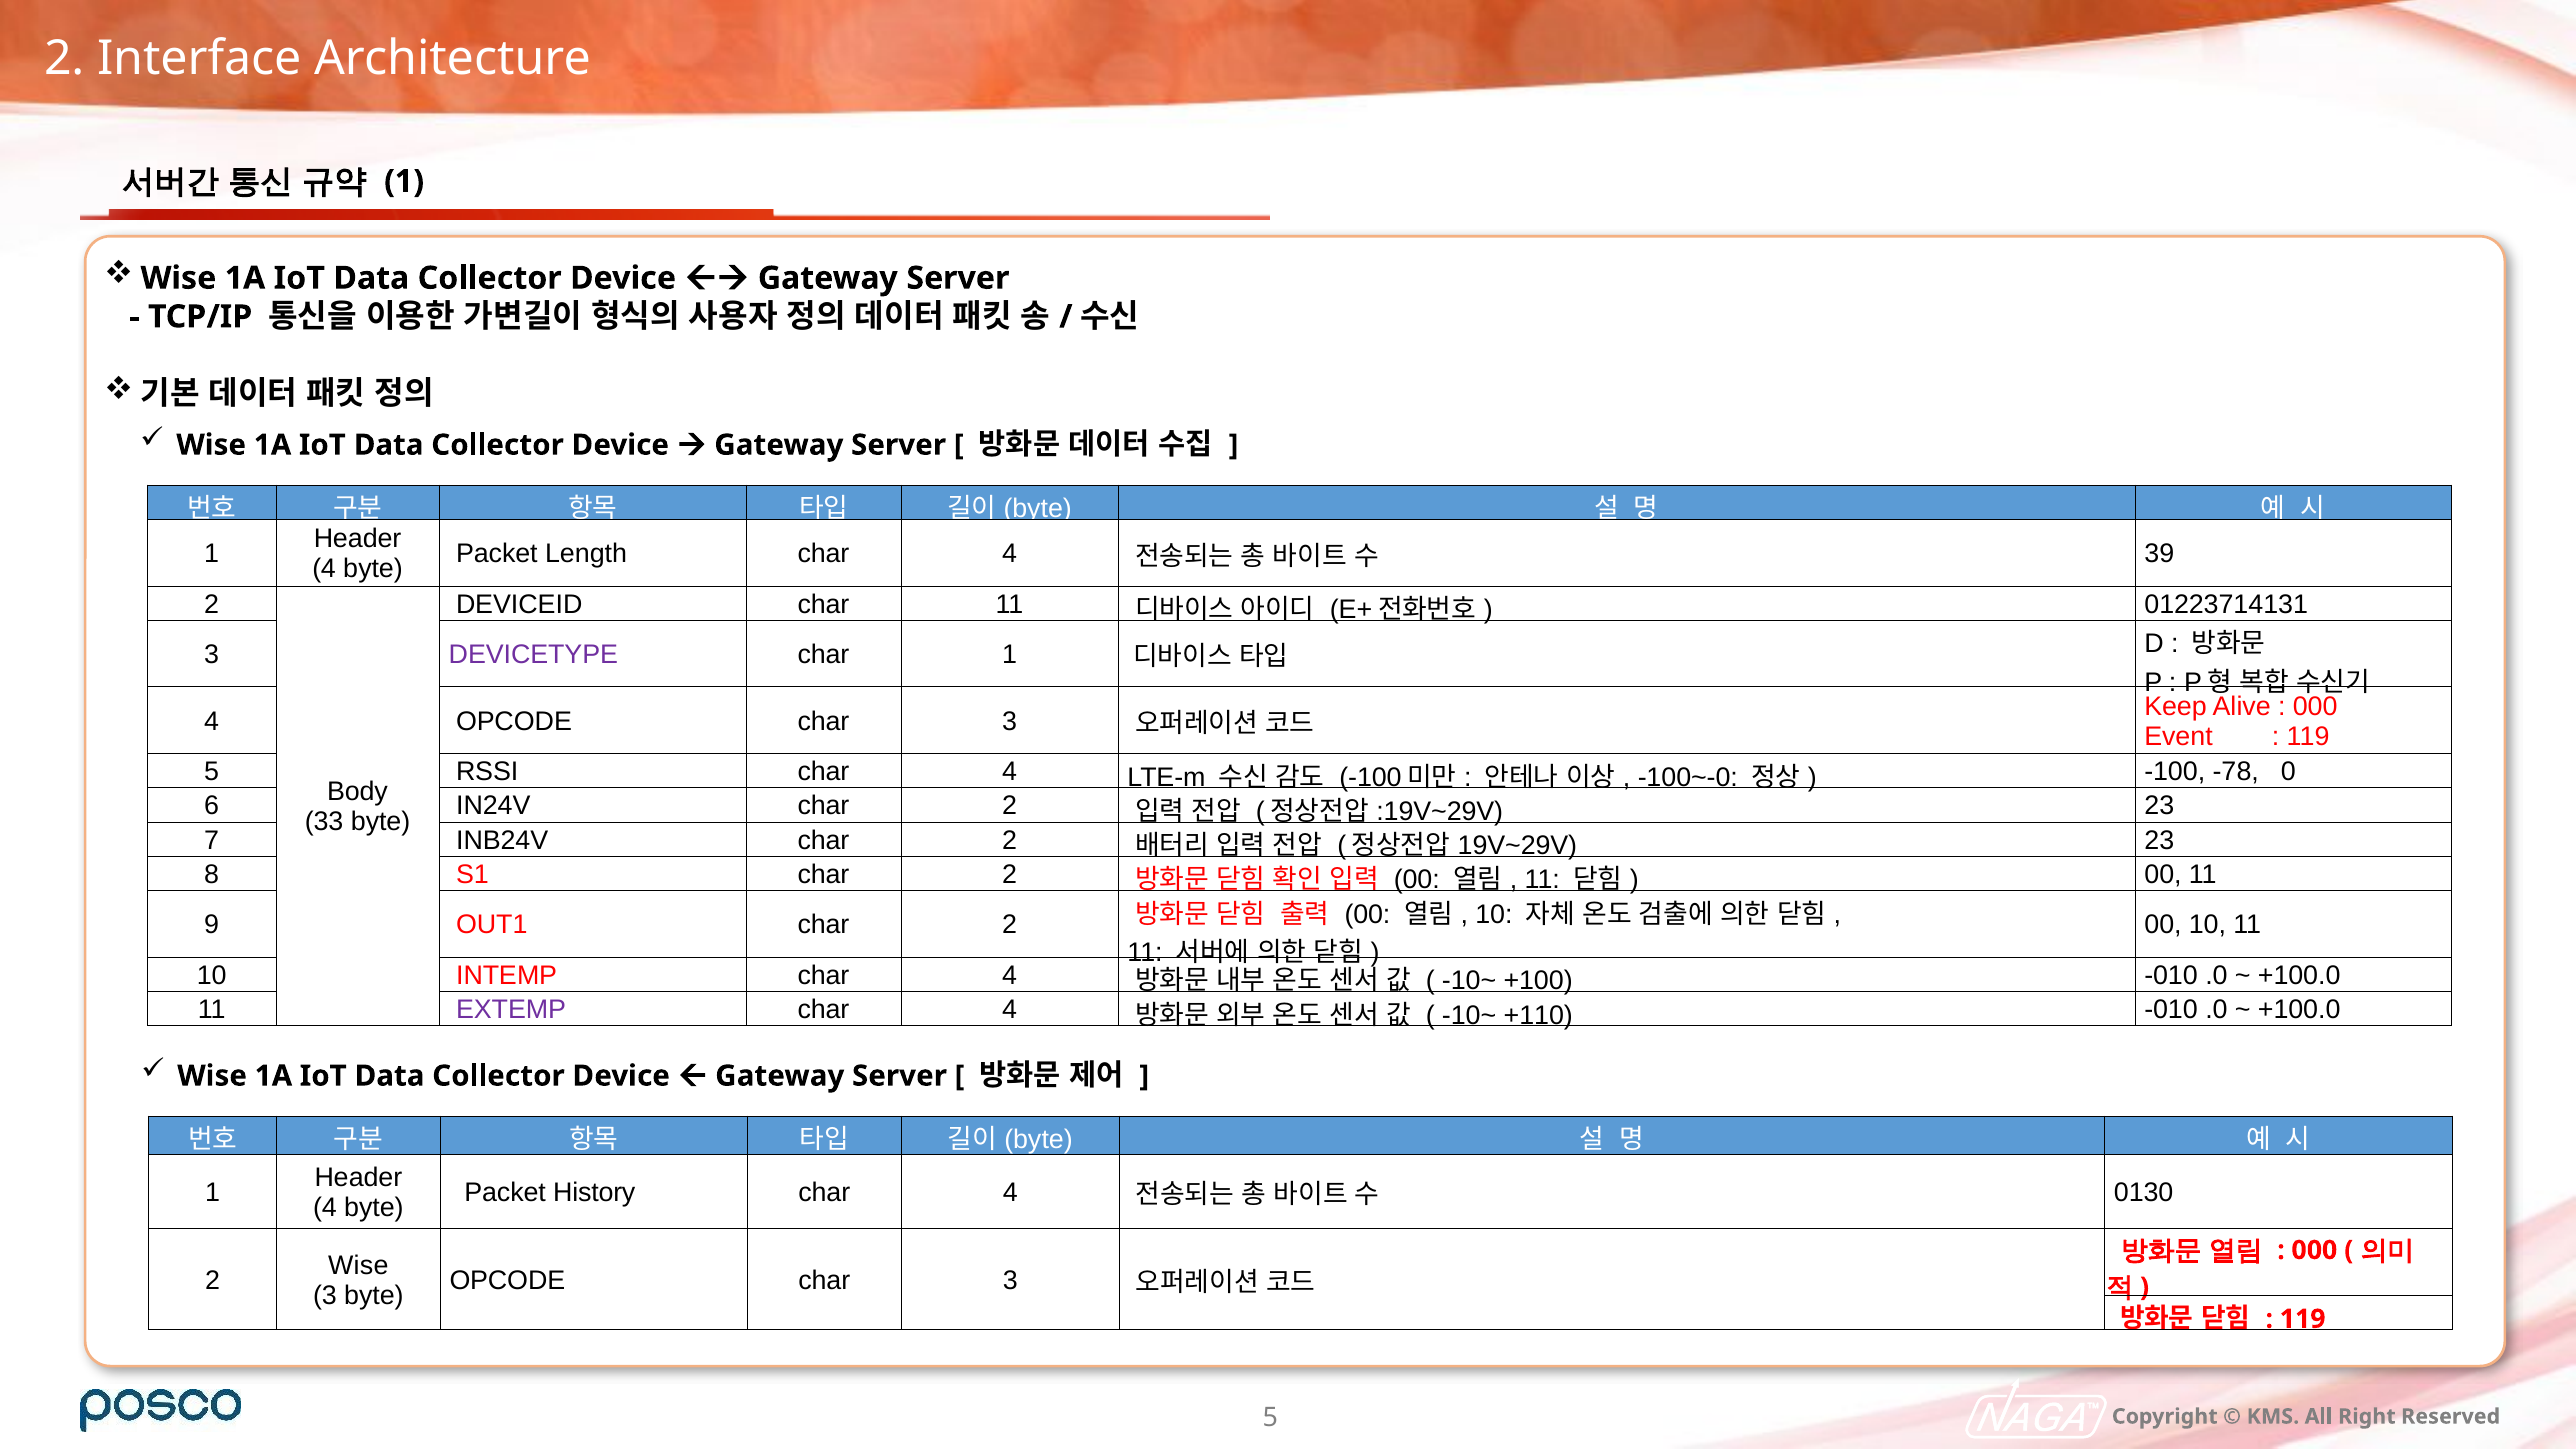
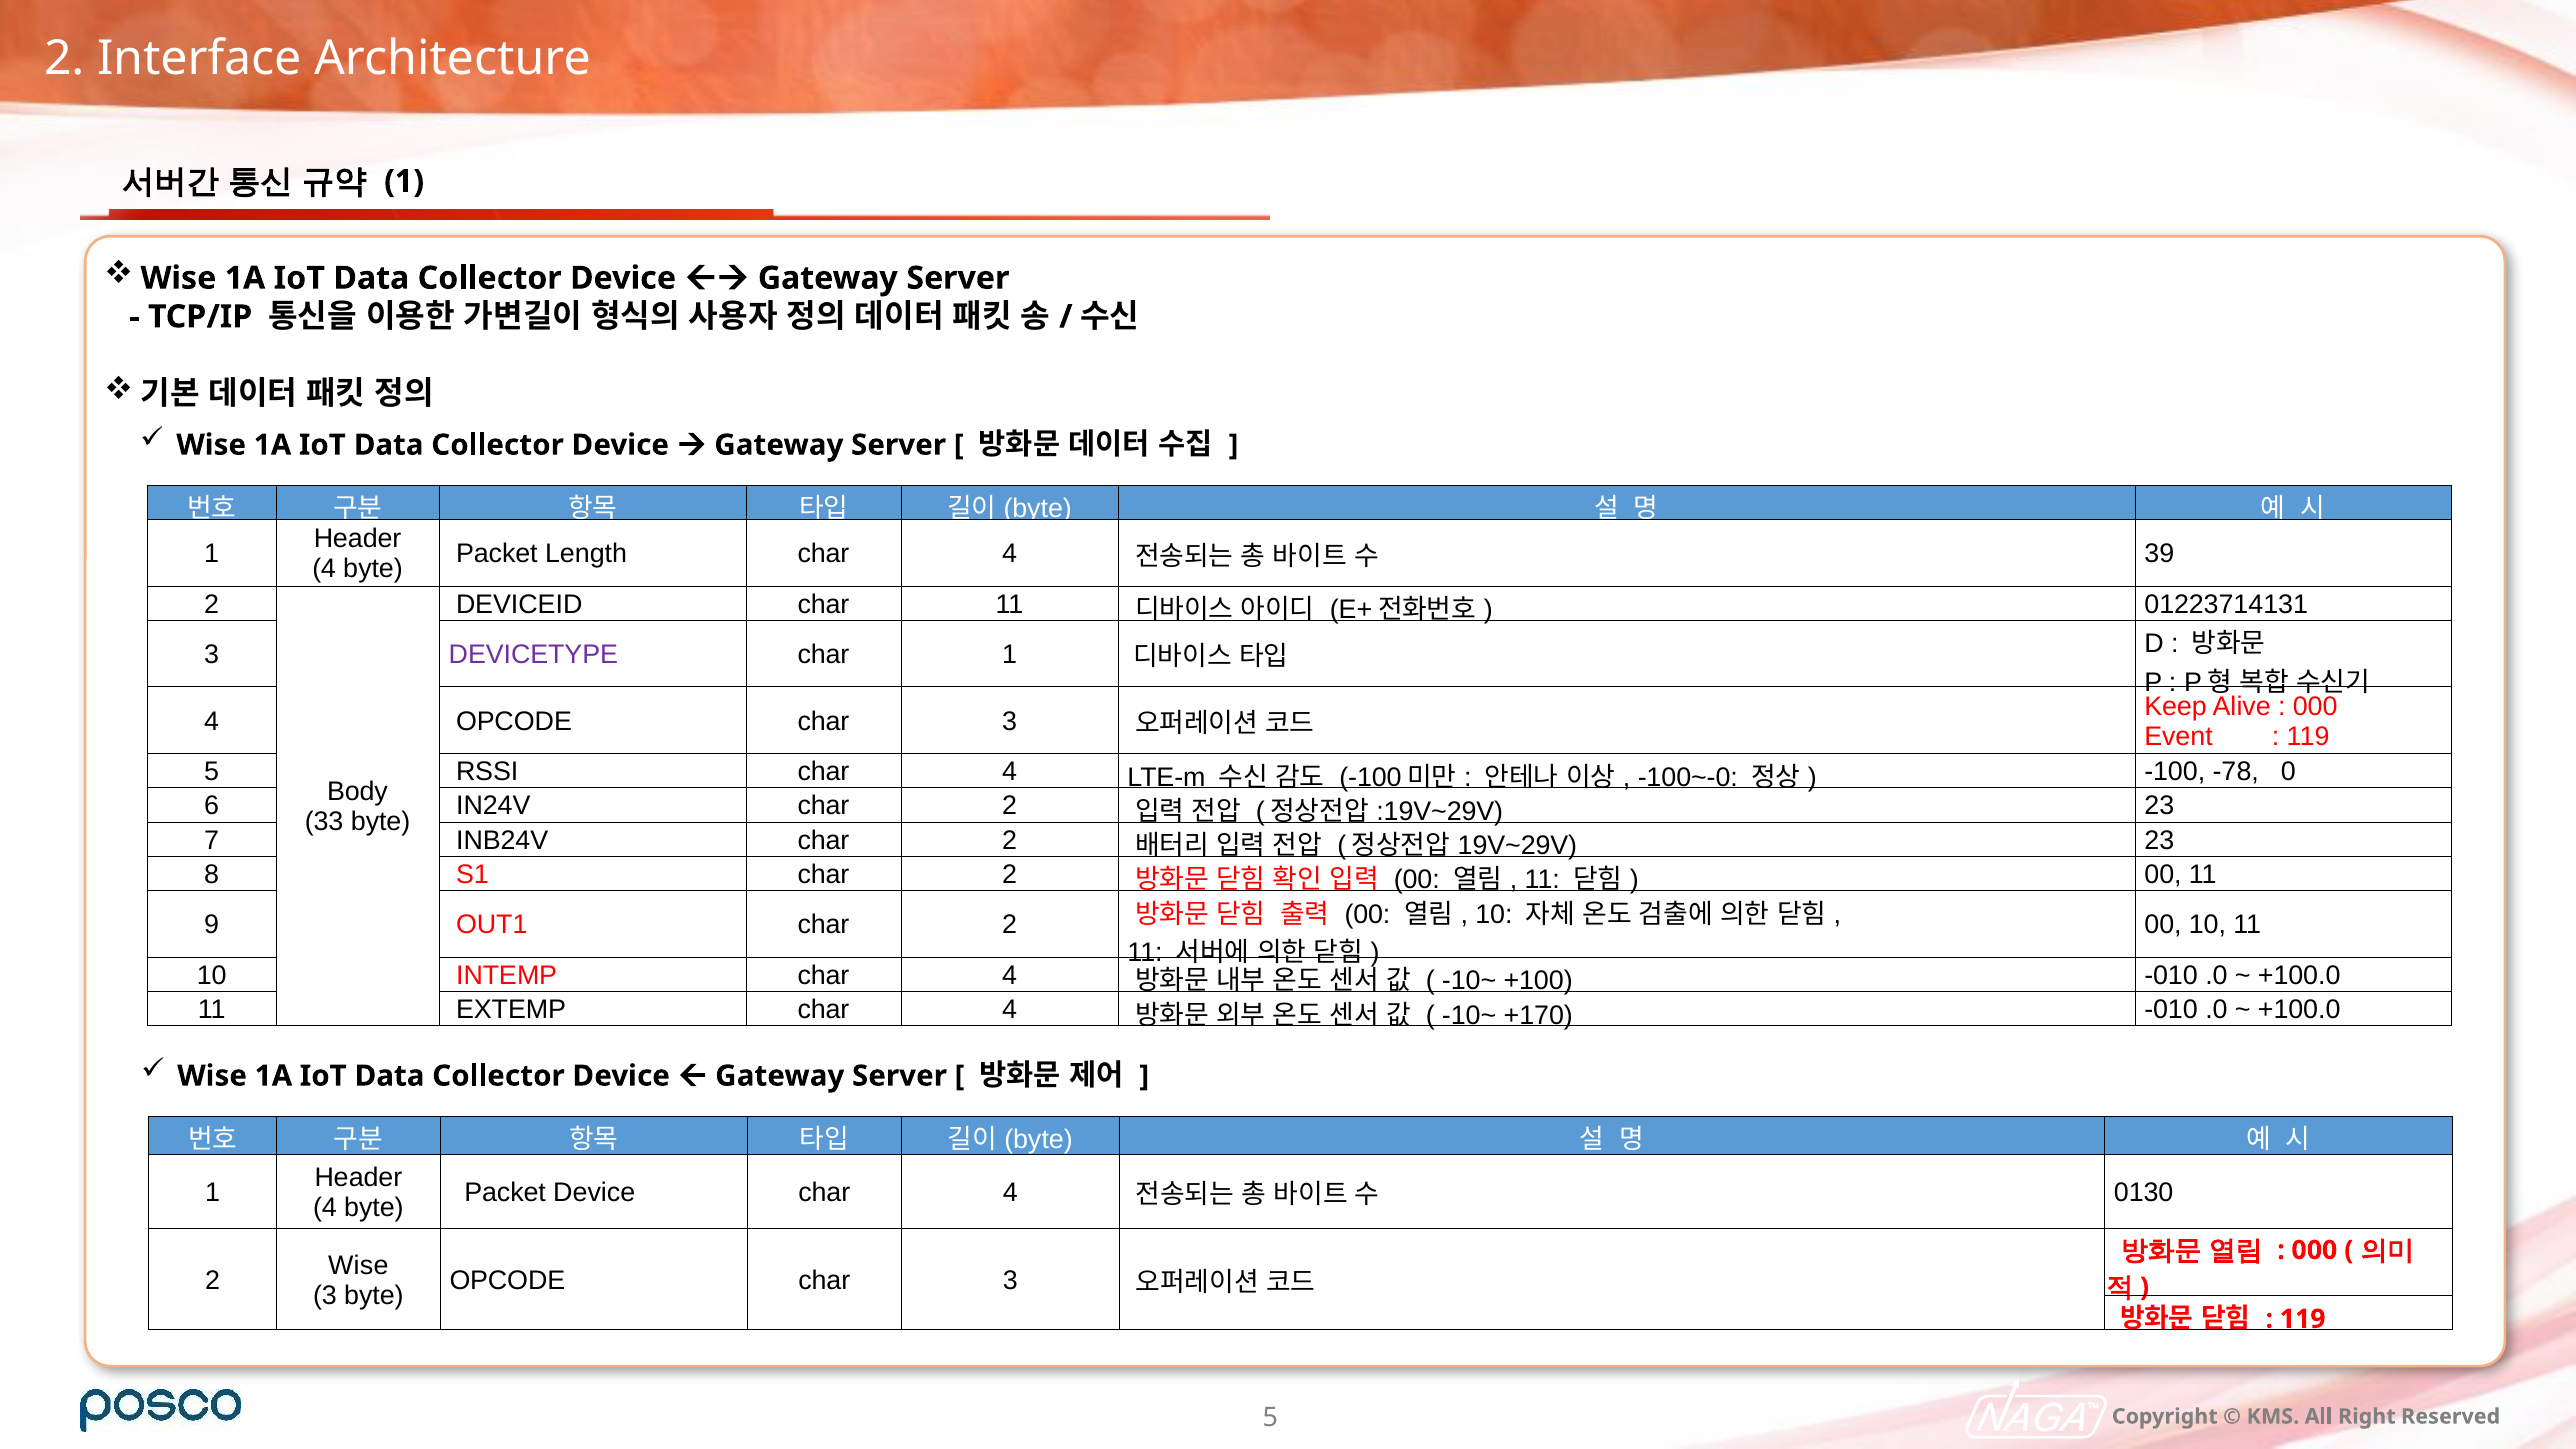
EXTEMP colour: purple -> black
+110: +110 -> +170
Packet History: History -> Device
